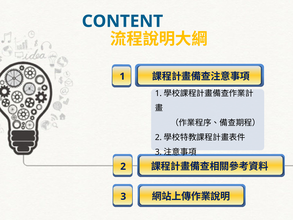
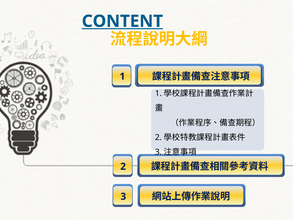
CONTENT underline: none -> present
